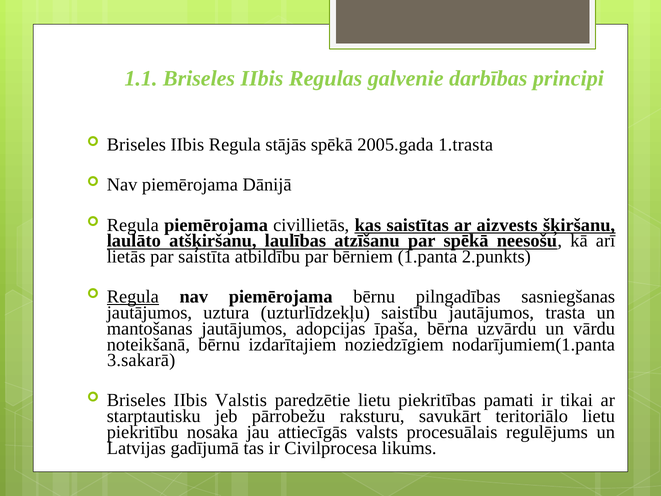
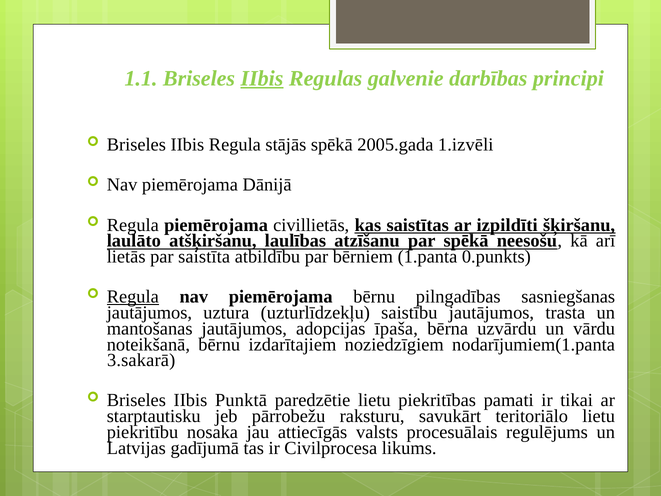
IIbis at (262, 78) underline: none -> present
1.trasta: 1.trasta -> 1.izvēli
aizvests: aizvests -> izpildīti
2.punkts: 2.punkts -> 0.punkts
Valstis: Valstis -> Punktā
